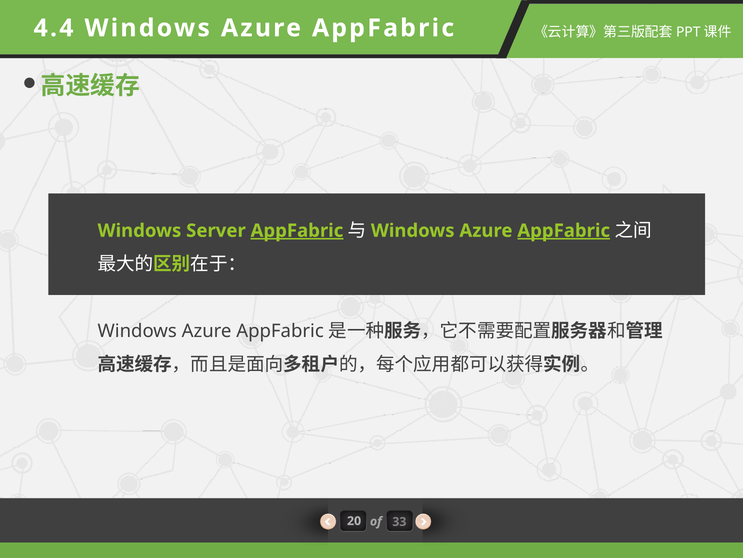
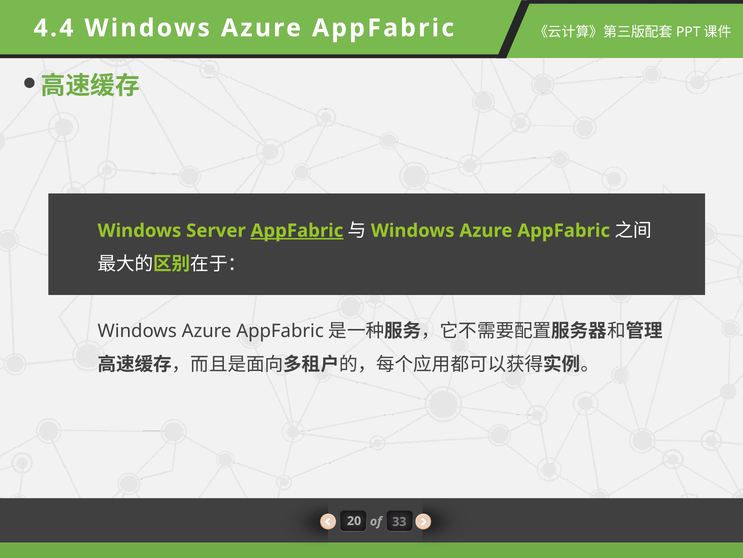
AppFabric at (564, 230) underline: present -> none
